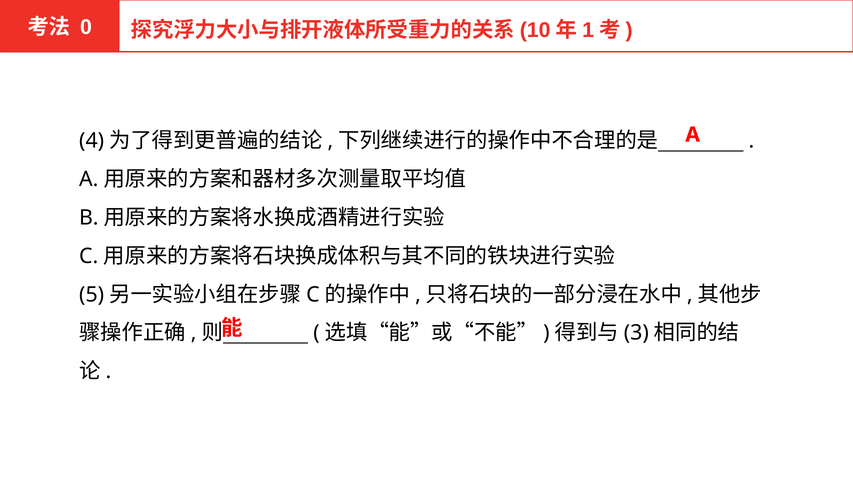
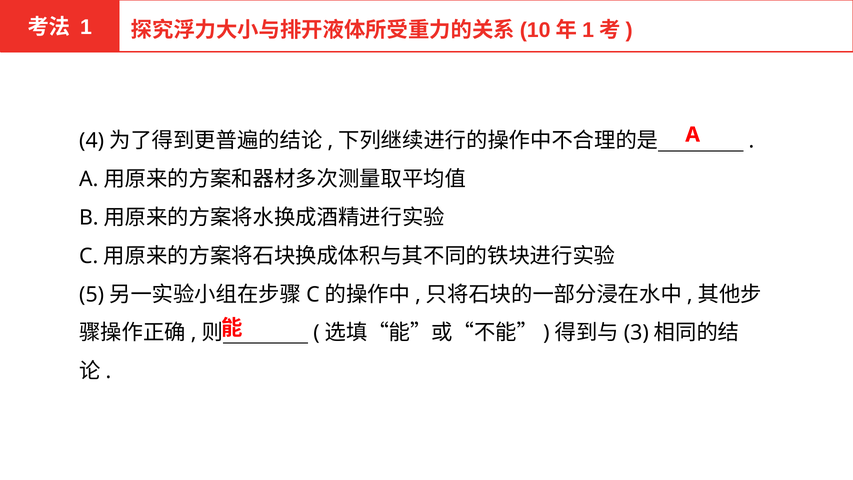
0: 0 -> 1
